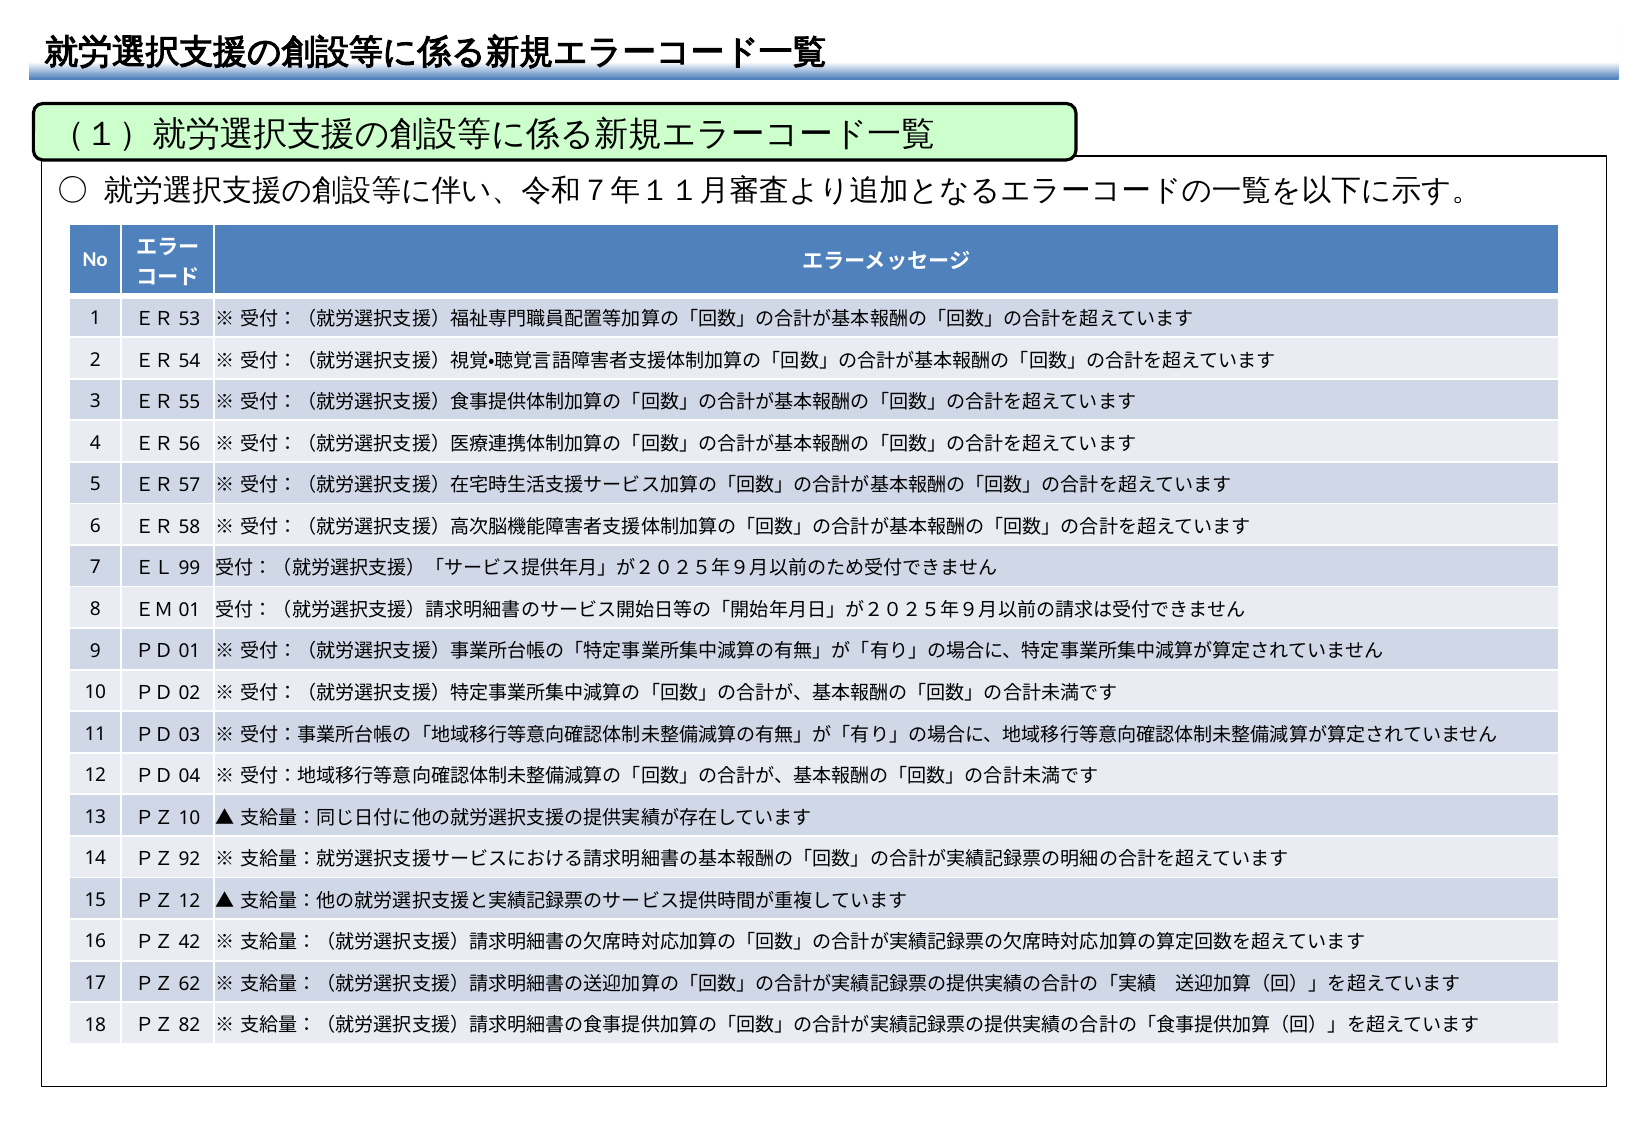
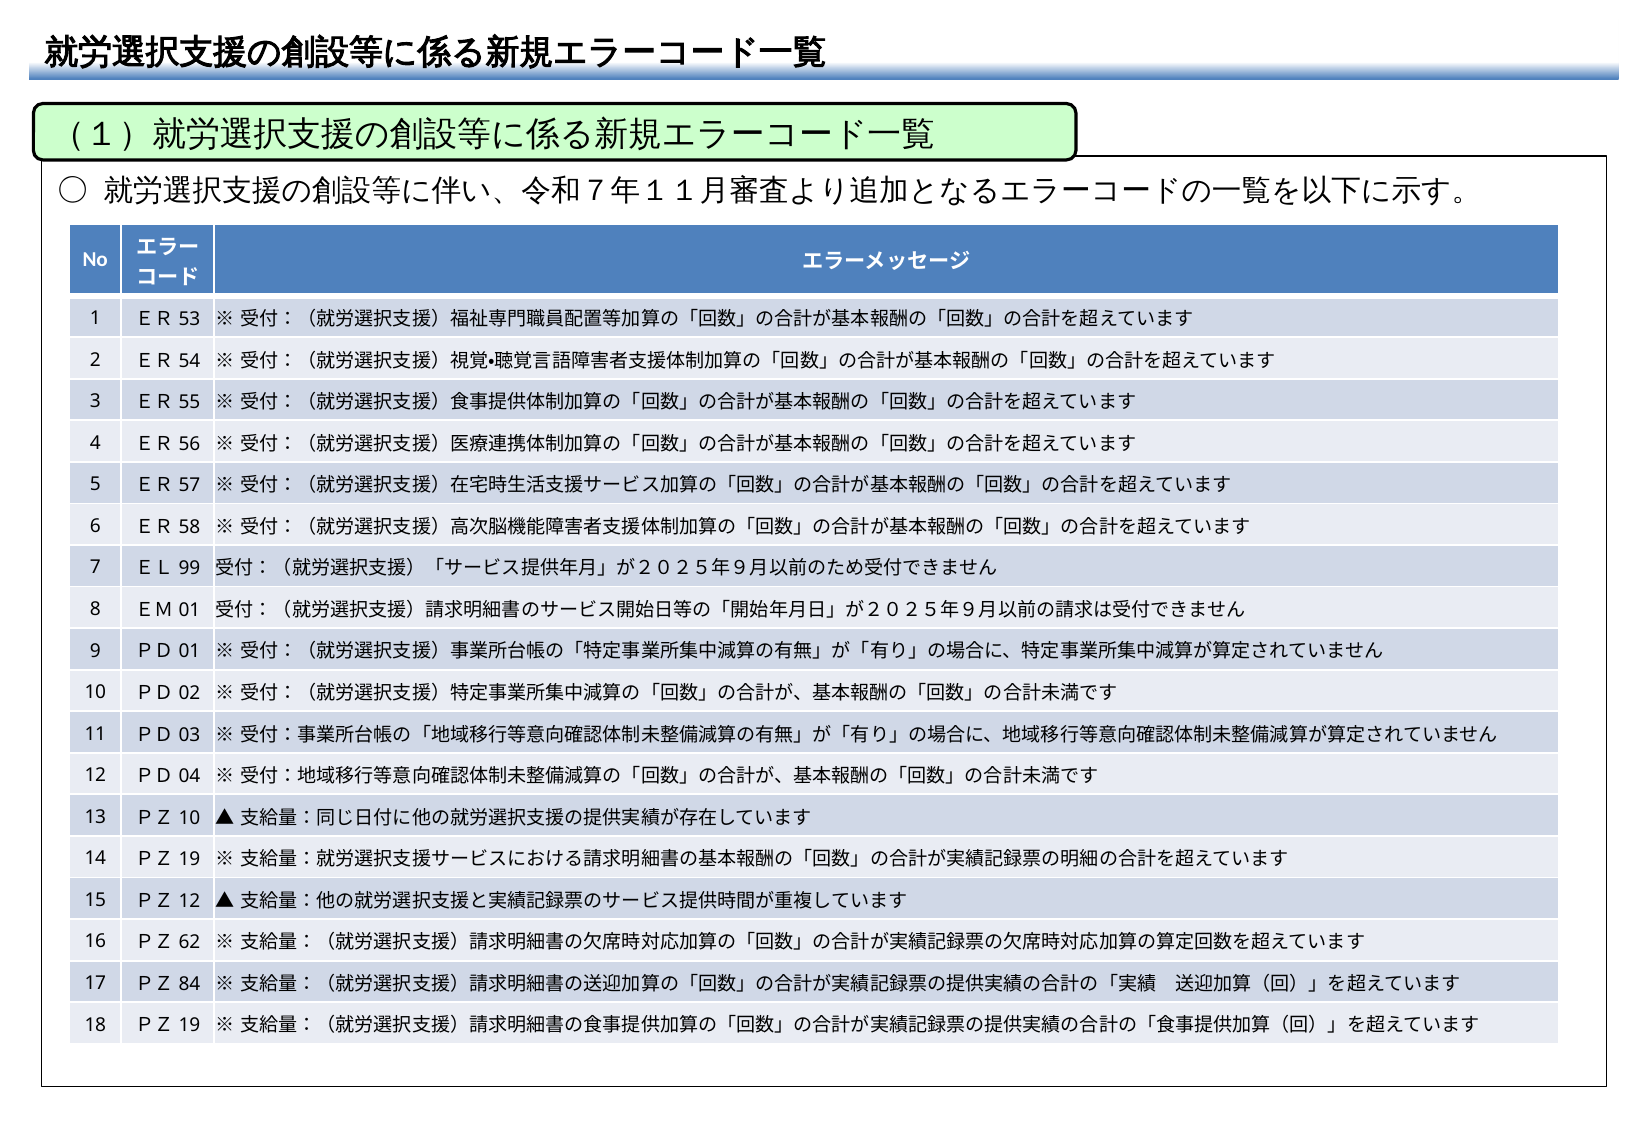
92 at (190, 859): 92 -> 19
42: 42 -> 62
62: 62 -> 84
82 at (190, 1025): 82 -> 19
